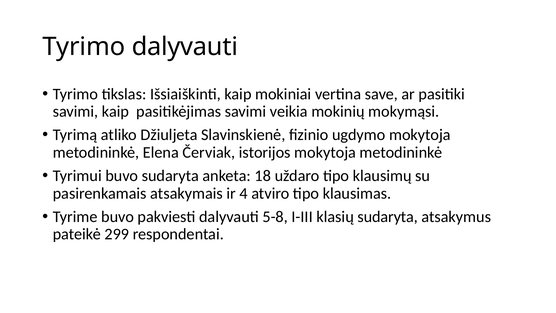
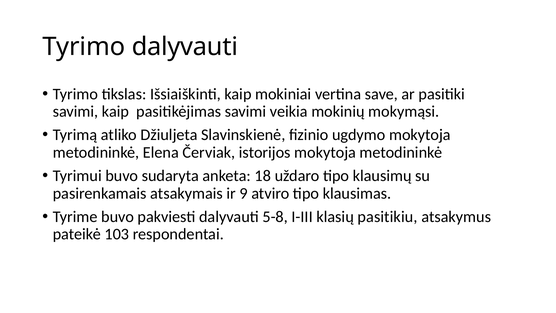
4: 4 -> 9
klasių sudaryta: sudaryta -> pasitikiu
299: 299 -> 103
